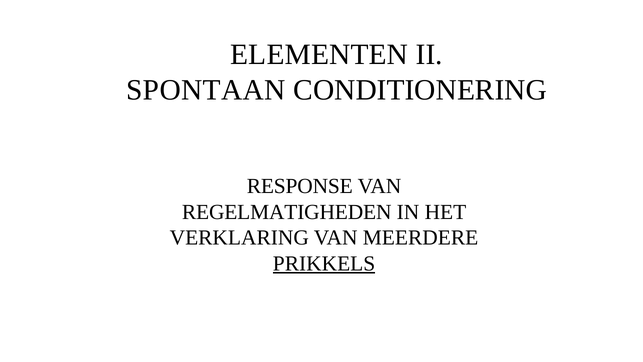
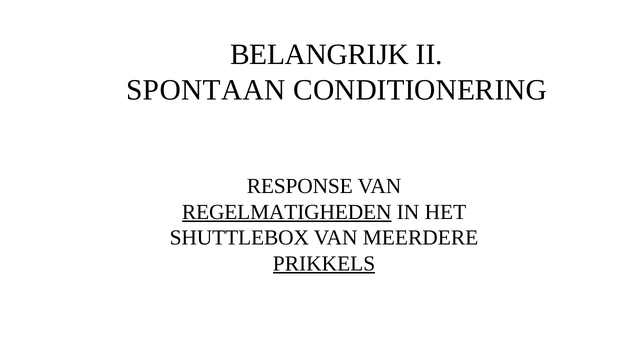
ELEMENTEN: ELEMENTEN -> BELANGRIJK
REGELMATIGHEDEN underline: none -> present
VERKLARING: VERKLARING -> SHUTTLEBOX
